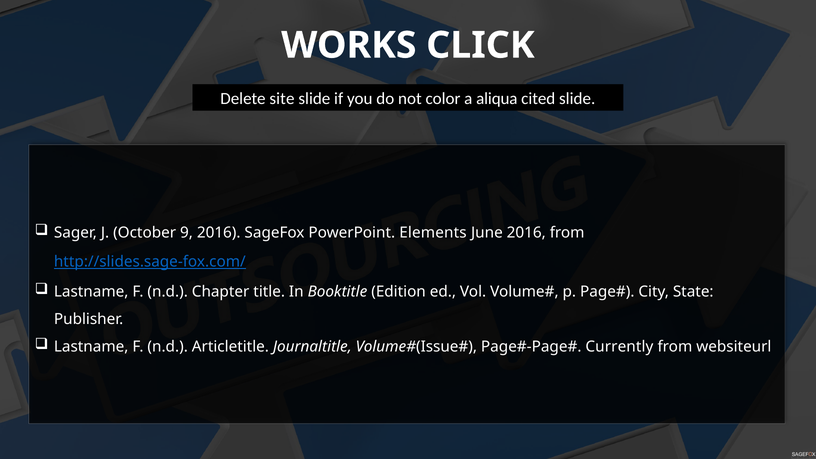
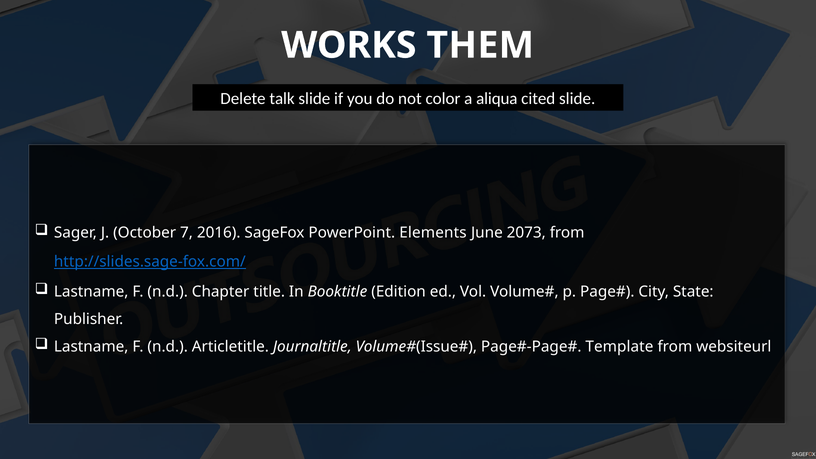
CLICK: CLICK -> THEM
site: site -> talk
9: 9 -> 7
June 2016: 2016 -> 2073
Currently: Currently -> Template
